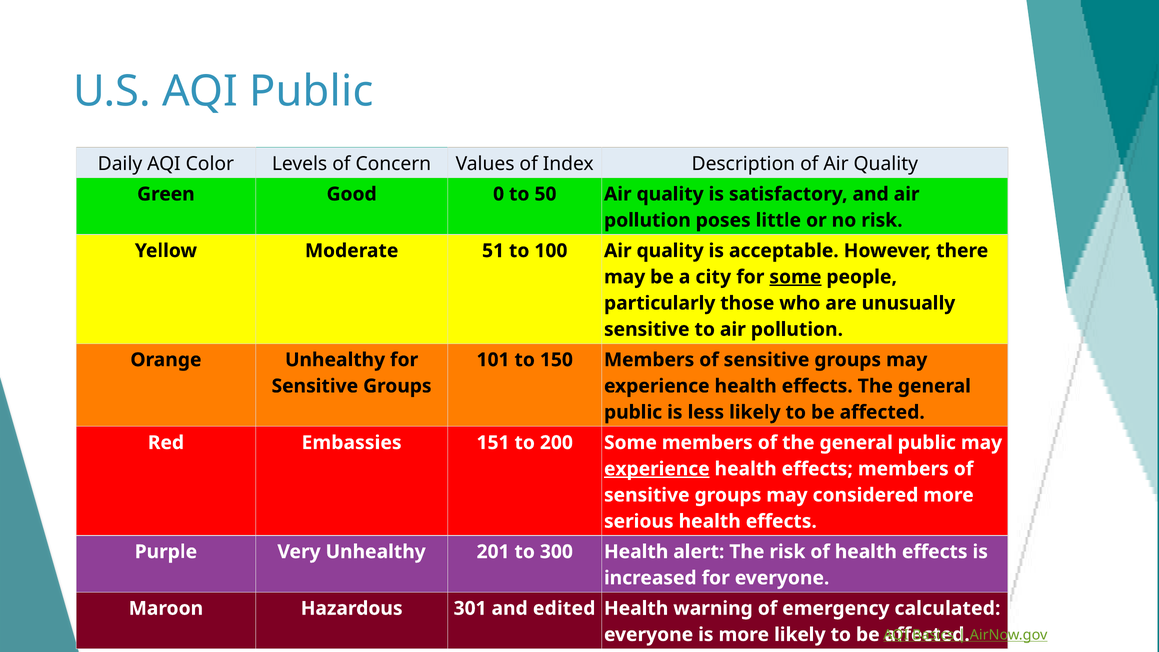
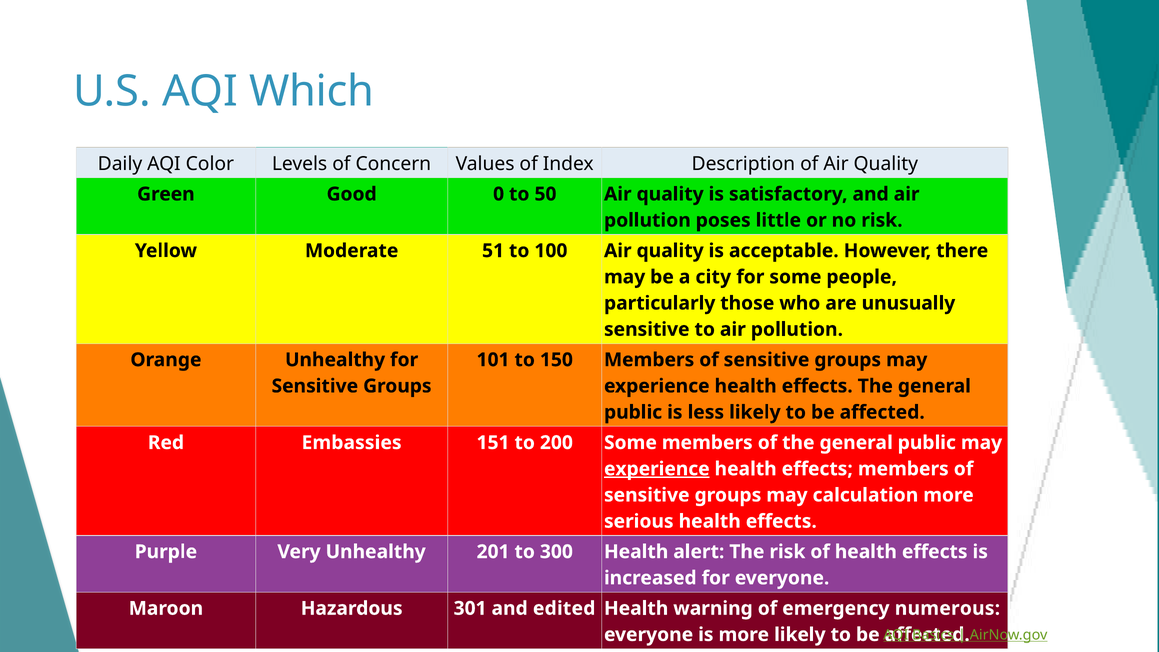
AQI Public: Public -> Which
some at (795, 277) underline: present -> none
considered: considered -> calculation
calculated: calculated -> numerous
